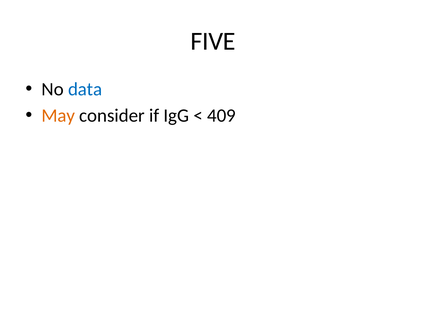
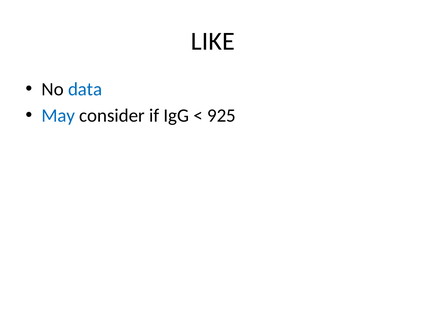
FIVE: FIVE -> LIKE
May colour: orange -> blue
409: 409 -> 925
